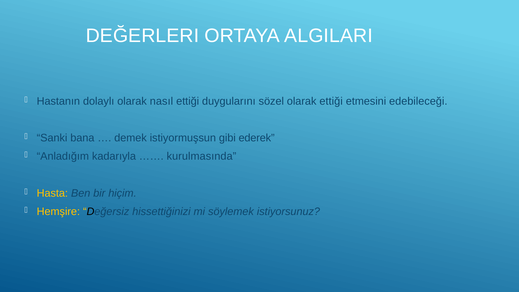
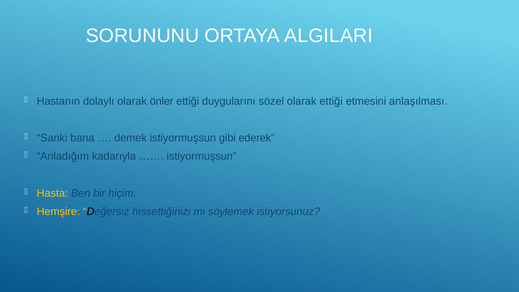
DEĞERLERI: DEĞERLERI -> SORUNUNU
nasıl: nasıl -> önler
edebileceği: edebileceği -> anlaşılması
kurulmasında at (201, 156): kurulmasında -> istiyormuşsun
